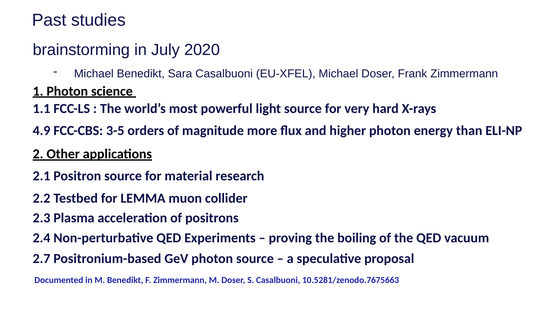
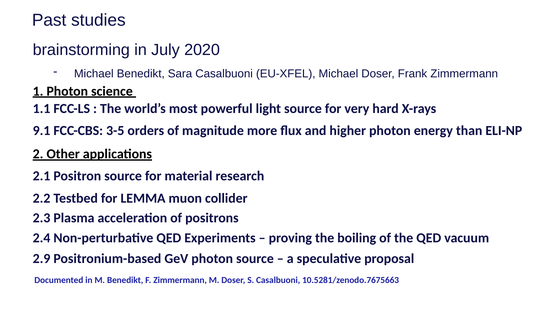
4.9: 4.9 -> 9.1
2.7: 2.7 -> 2.9
